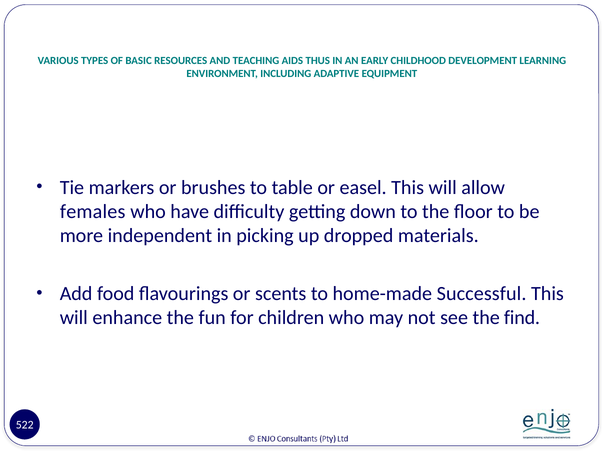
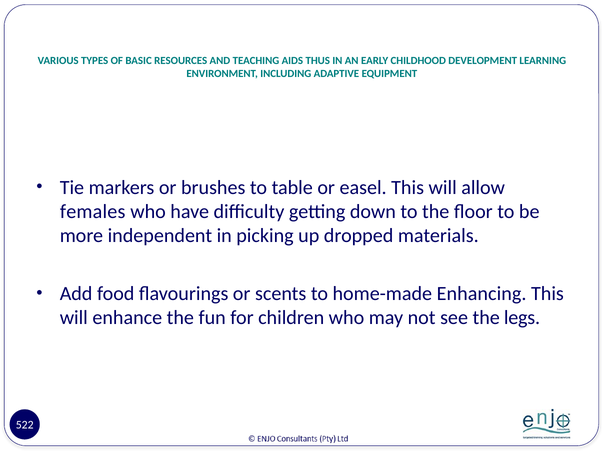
Successful: Successful -> Enhancing
find: find -> legs
